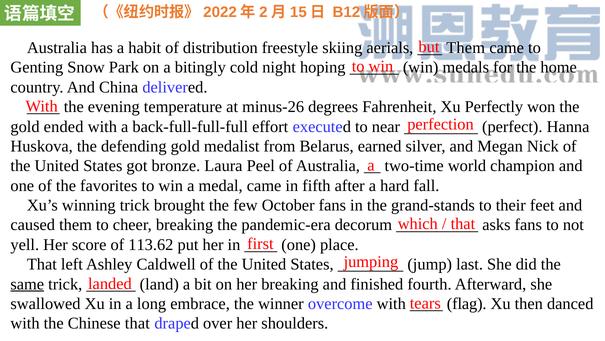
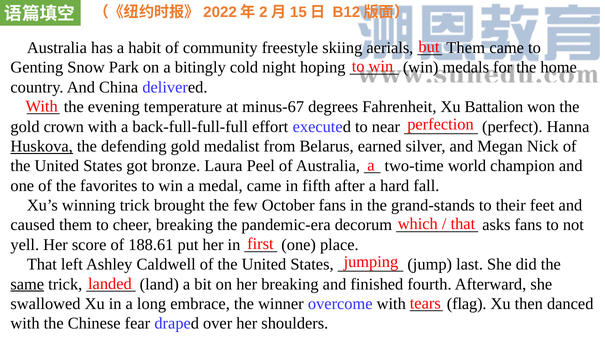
distribution: distribution -> community
minus-26: minus-26 -> minus-67
Perfectly: Perfectly -> Battalion
ended: ended -> crown
Huskova underline: none -> present
113.62: 113.62 -> 188.61
Chinese that: that -> fear
